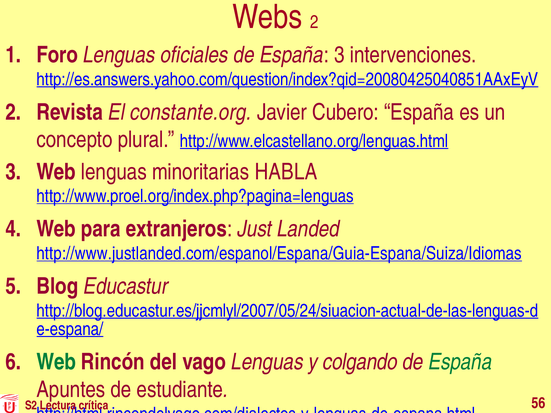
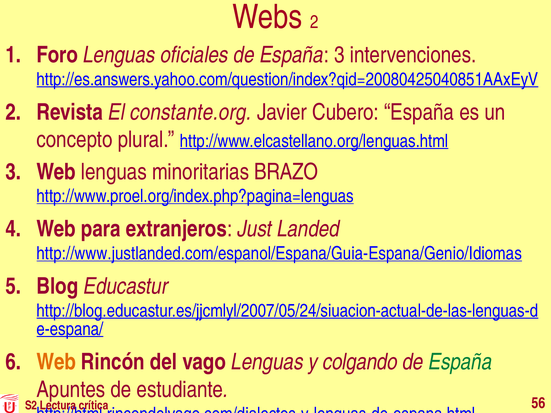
HABLA: HABLA -> BRAZO
http://www.justlanded.com/espanol/Espana/Guia-Espana/Suiza/Idiomas: http://www.justlanded.com/espanol/Espana/Guia-Espana/Suiza/Idiomas -> http://www.justlanded.com/espanol/Espana/Guia-Espana/Genio/Idiomas
Web at (56, 362) colour: green -> orange
